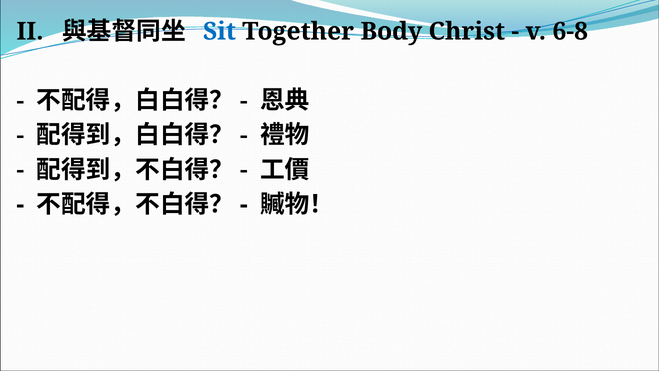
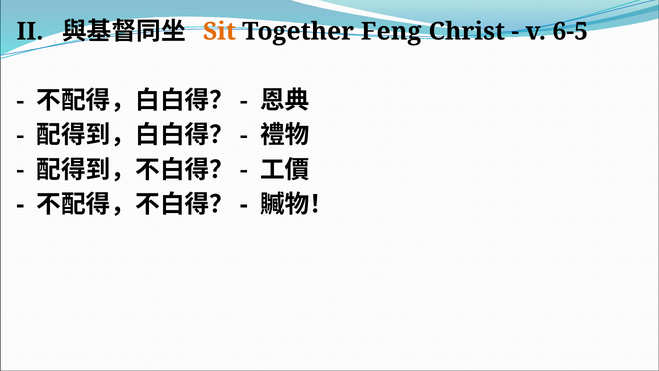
Sit colour: blue -> orange
Body: Body -> Feng
6-8: 6-8 -> 6-5
